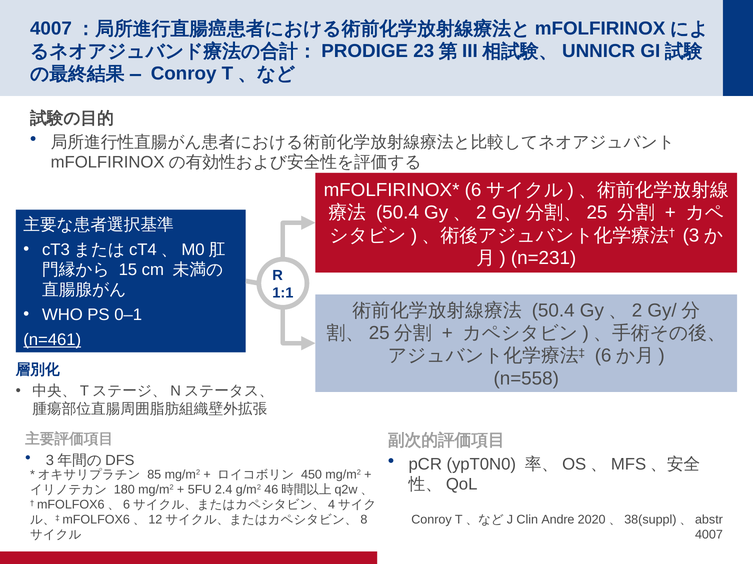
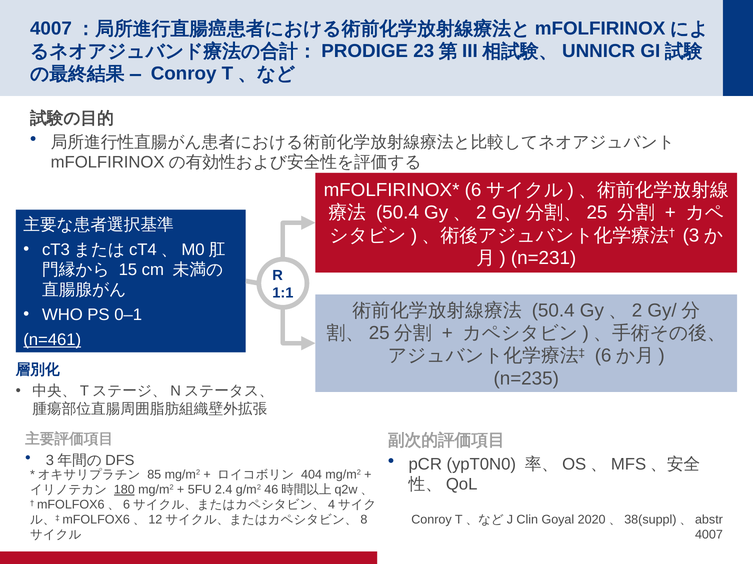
n=558: n=558 -> n=235
450: 450 -> 404
180 underline: none -> present
Andre: Andre -> Goyal
